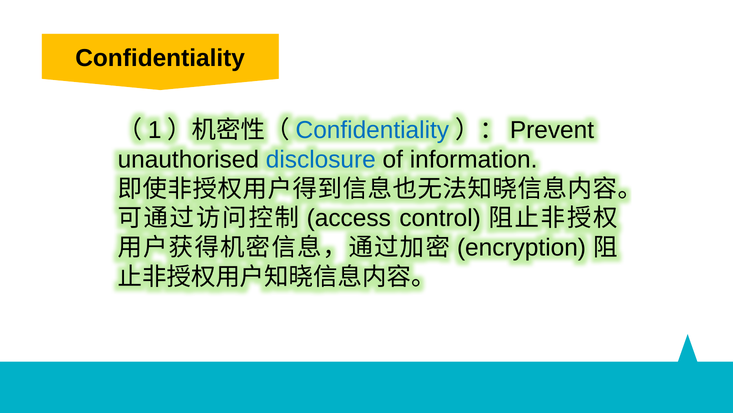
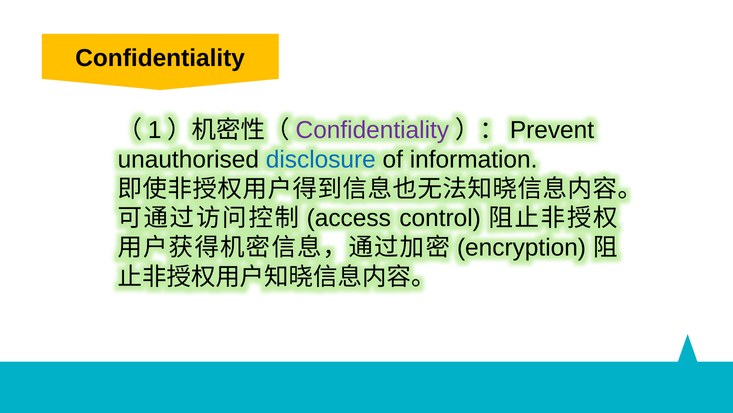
Confidentiality at (372, 130) colour: blue -> purple
